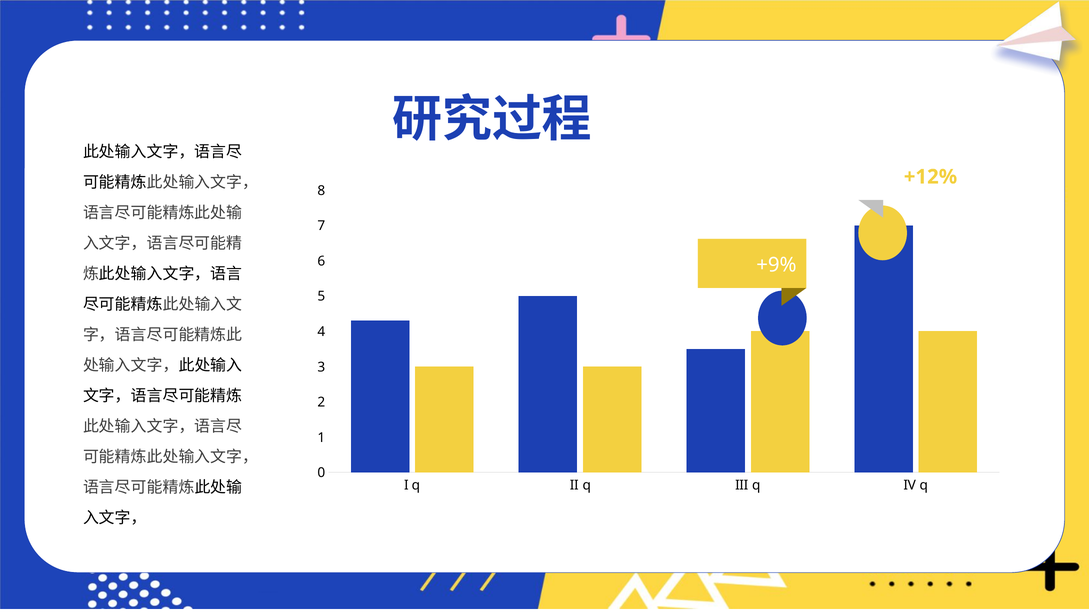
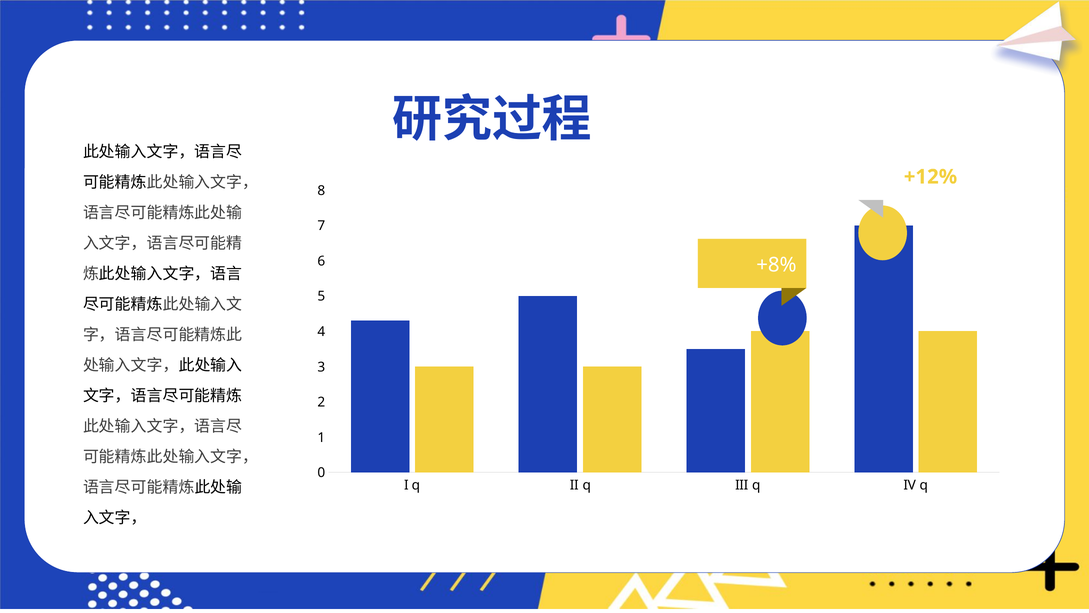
+9%: +9% -> +8%
